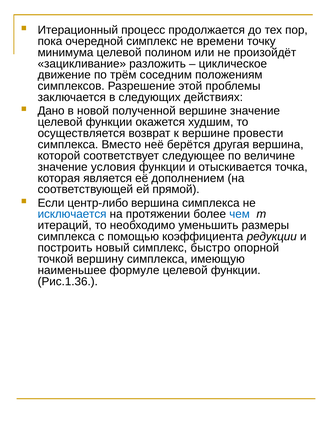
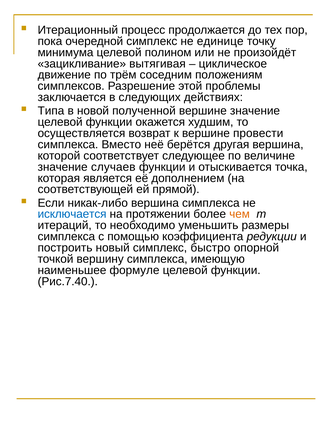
времени: времени -> единице
разложить: разложить -> вытягивая
Дано: Дано -> Типа
условия: условия -> случаев
центр-либо: центр-либо -> никак-либо
чем colour: blue -> orange
Рис.1.36: Рис.1.36 -> Рис.7.40
